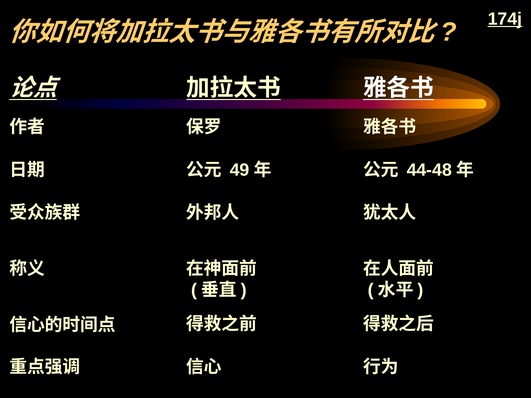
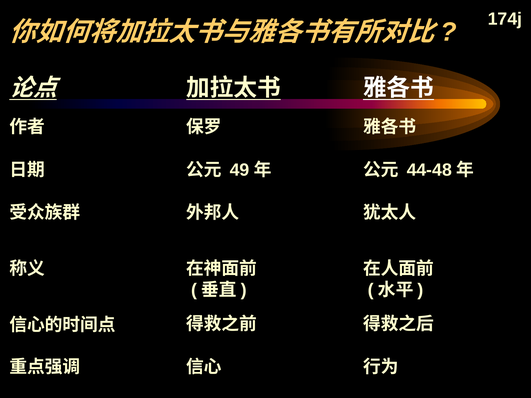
174j underline: present -> none
